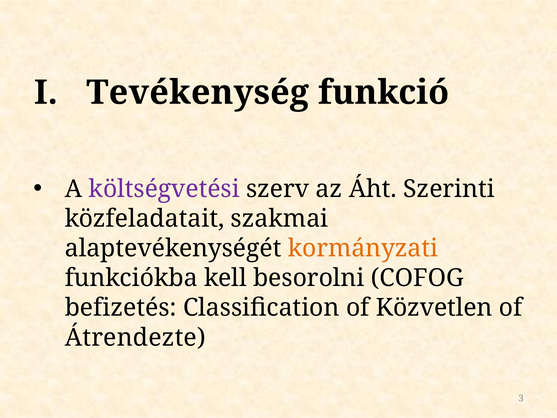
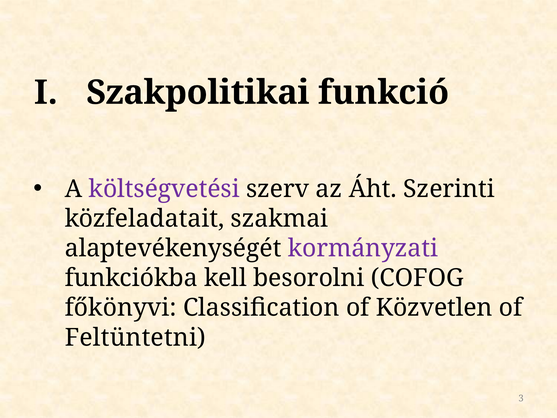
Tevékenység: Tevékenység -> Szakpolitikai
kormányzati colour: orange -> purple
befizetés: befizetés -> főkönyvi
Átrendezte: Átrendezte -> Feltüntetni
